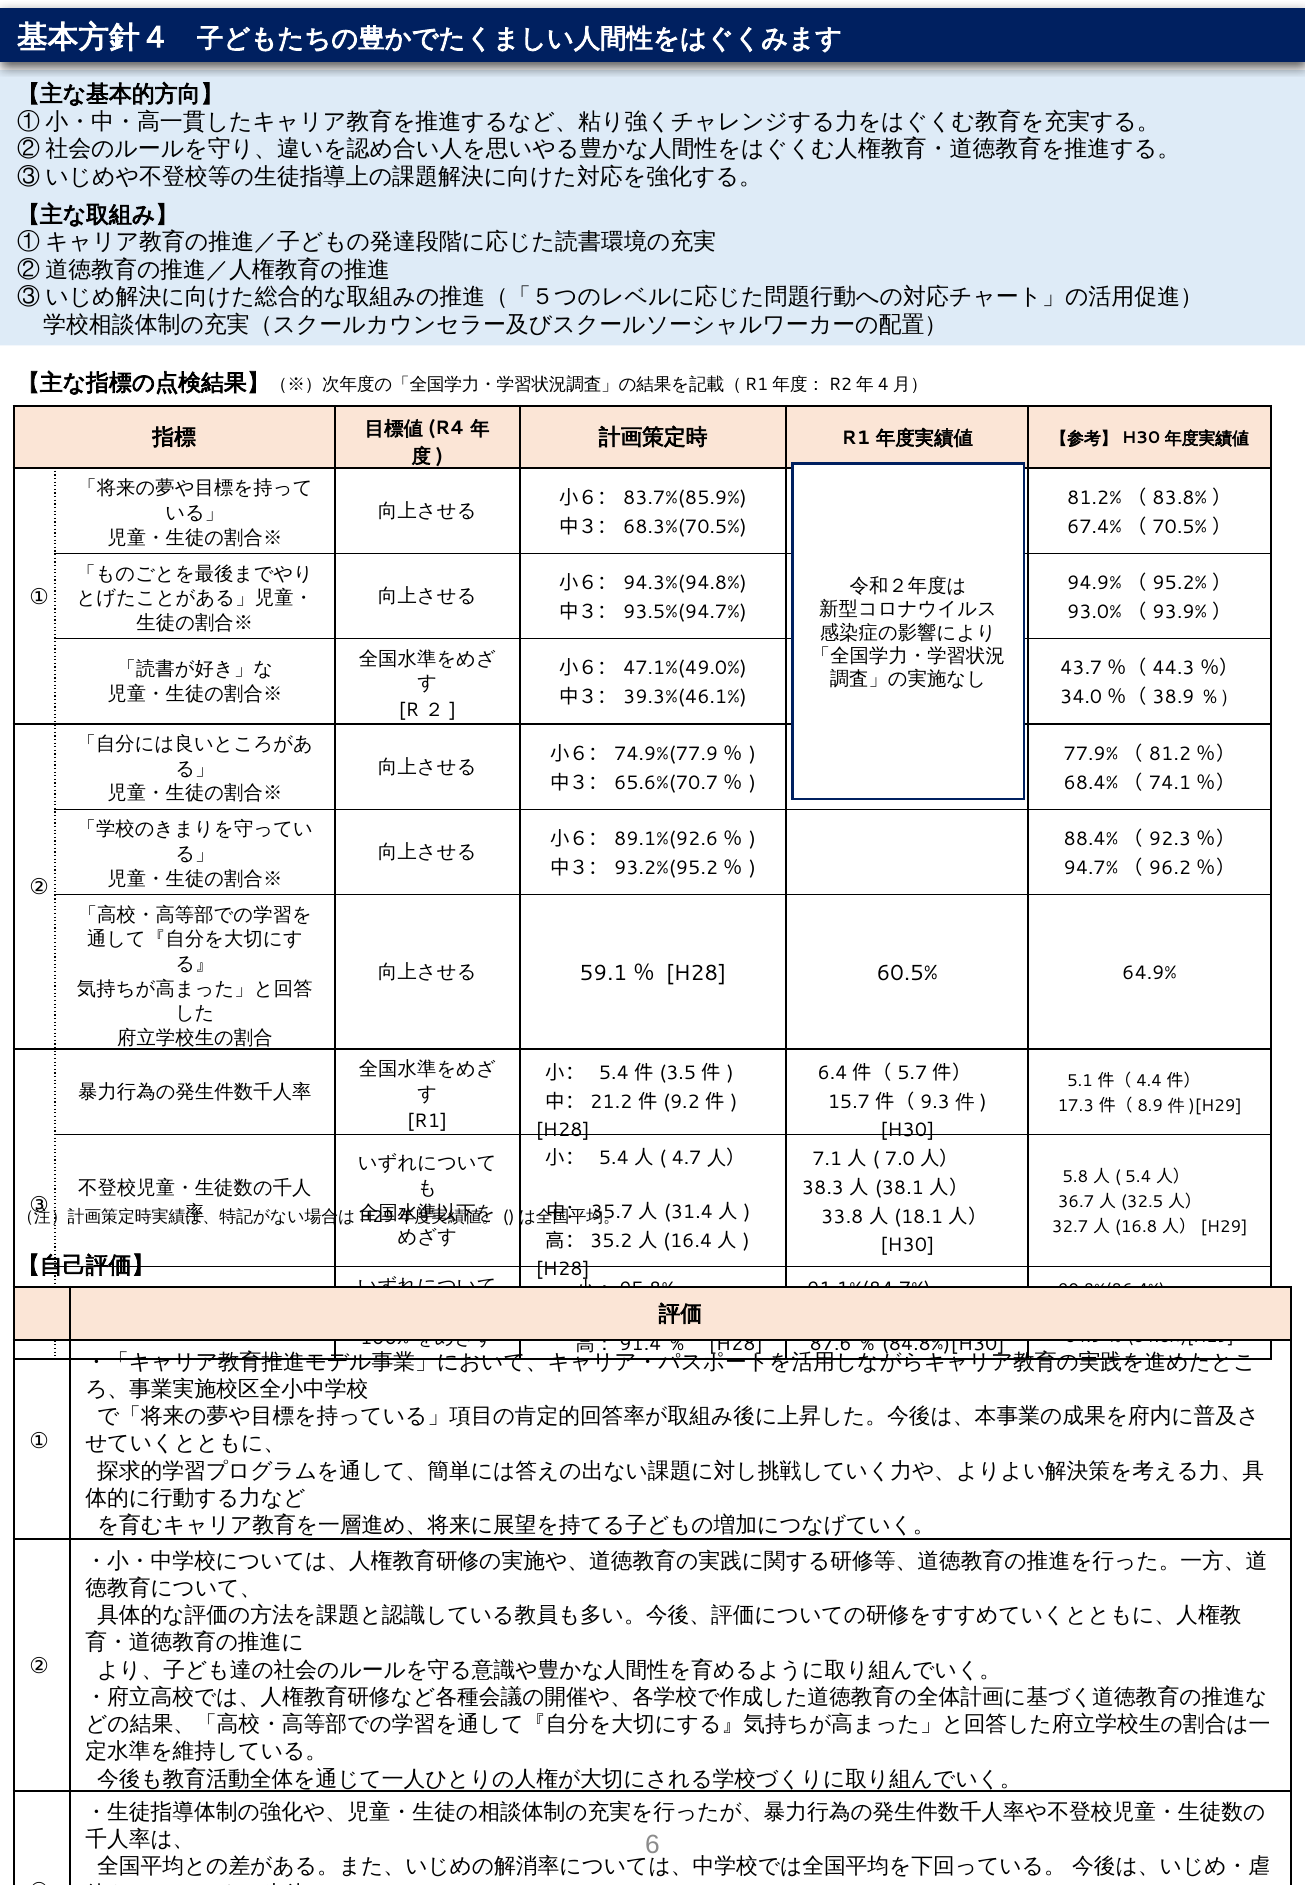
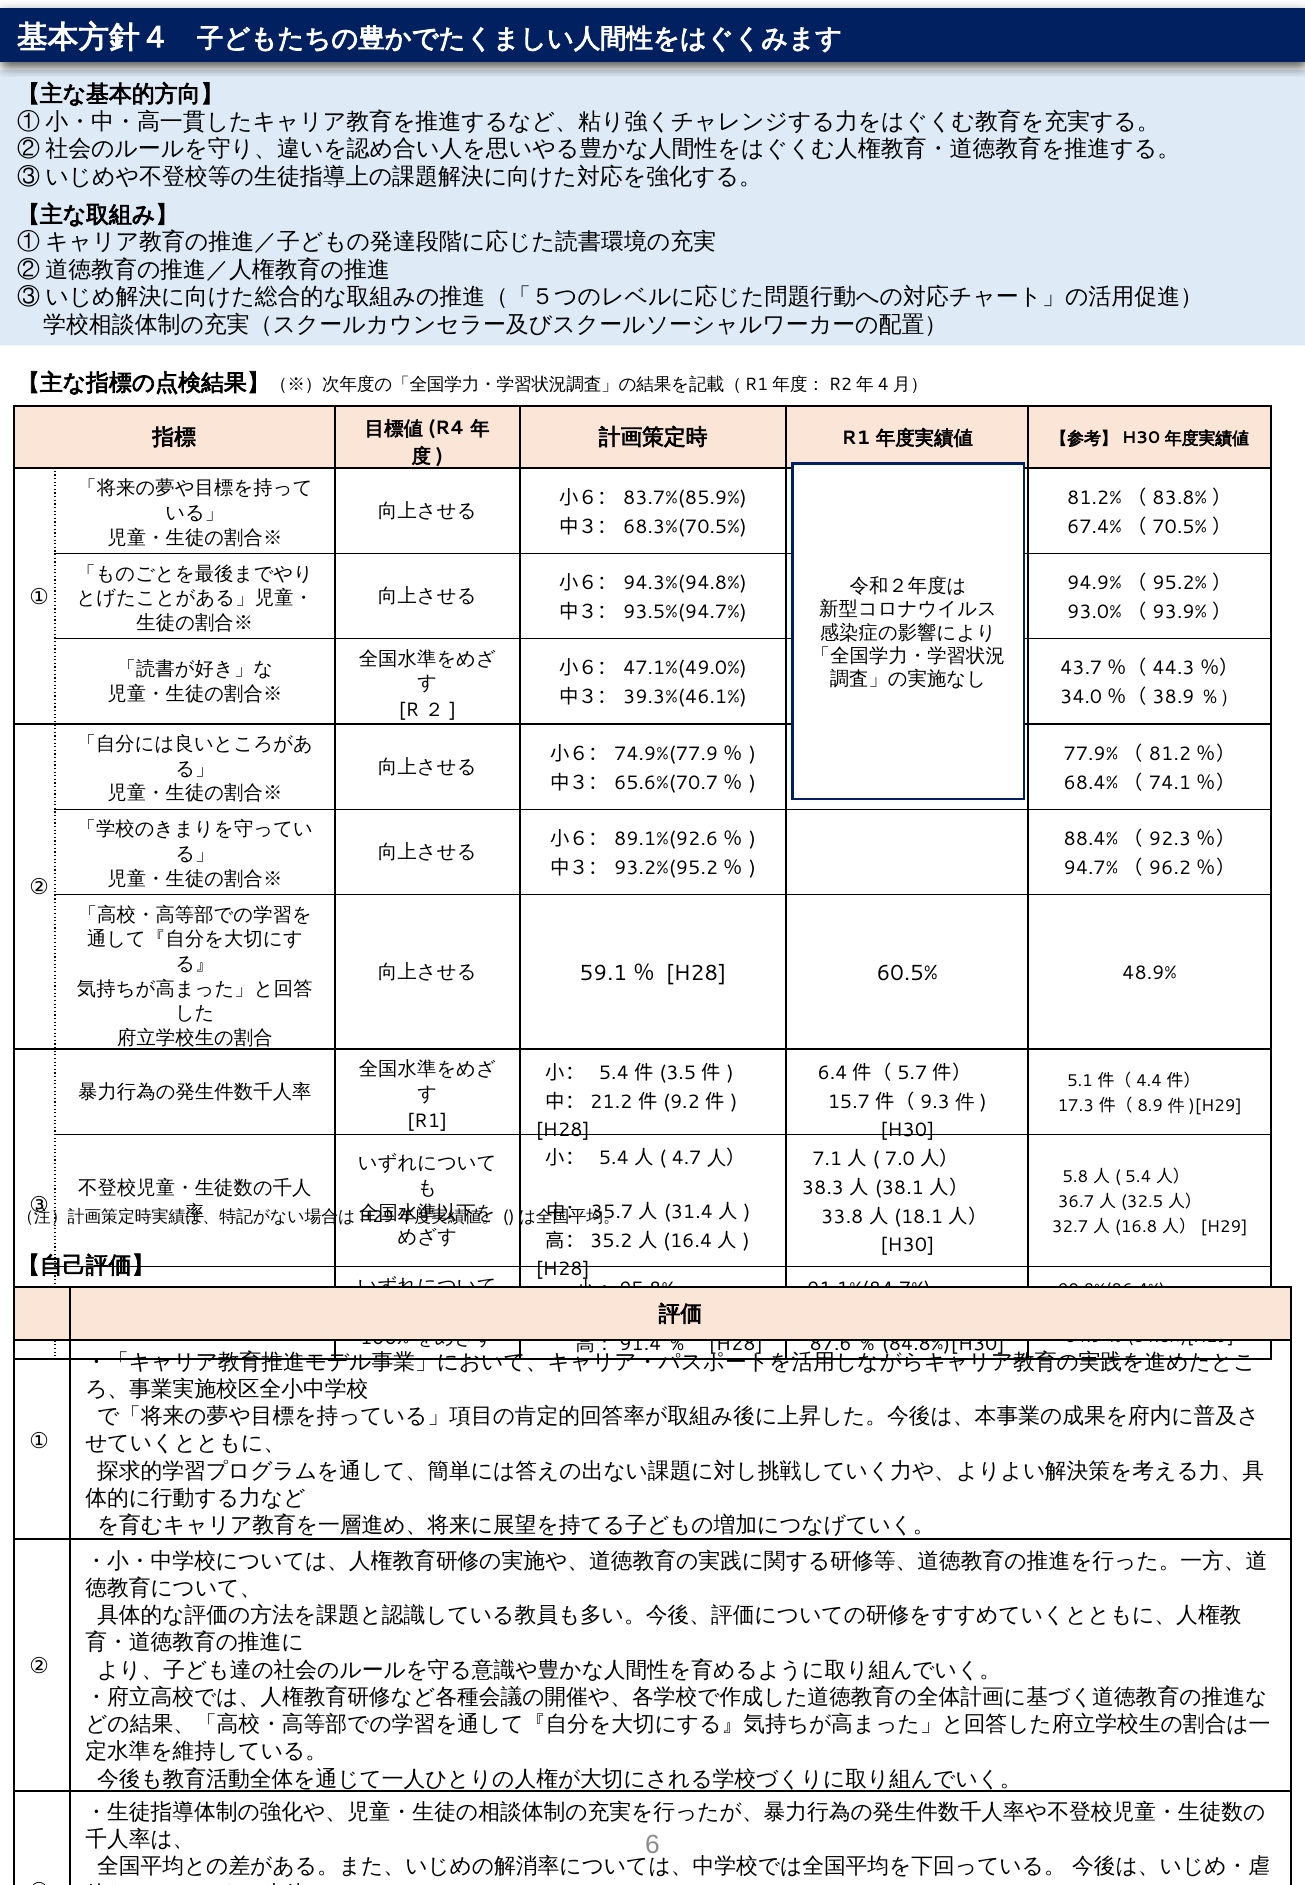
64.9%: 64.9% -> 48.9%
